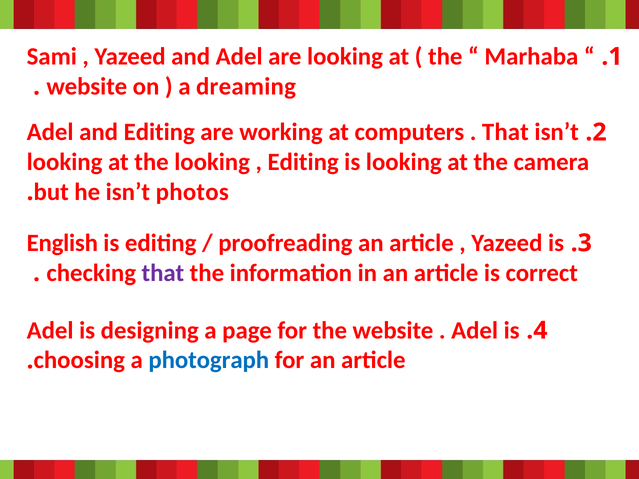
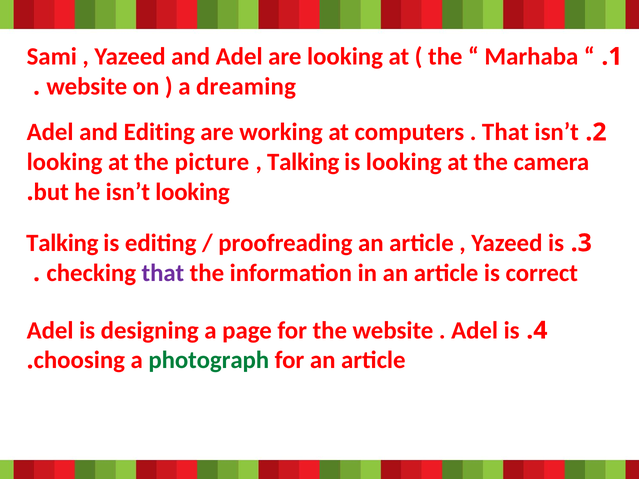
the looking: looking -> picture
Editing at (303, 162): Editing -> Talking
he isn’t photos: photos -> looking
English at (62, 243): English -> Talking
photograph colour: blue -> green
